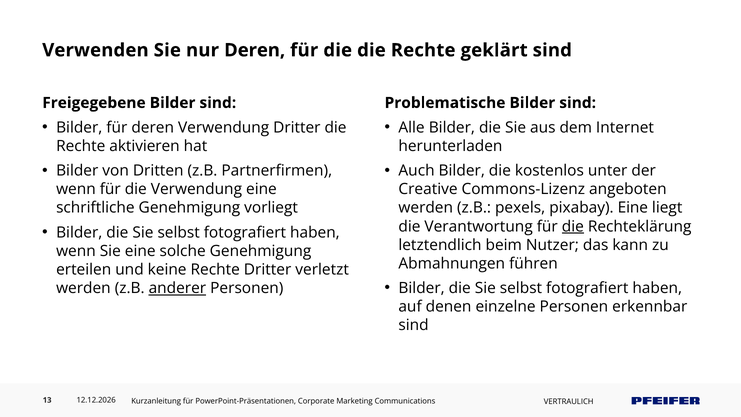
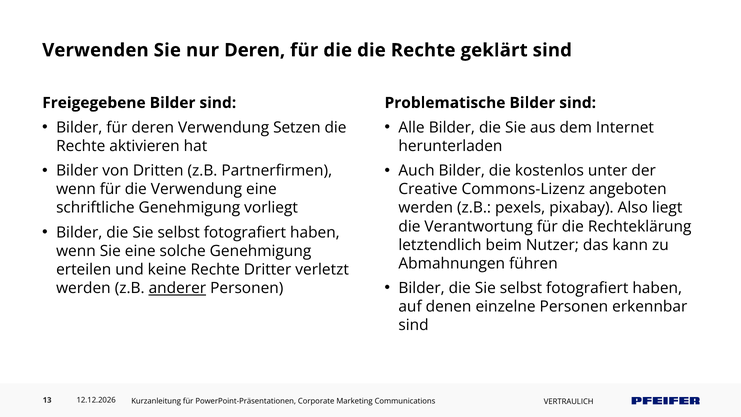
Verwendung Dritter: Dritter -> Setzen
pixabay Eine: Eine -> Also
die at (573, 226) underline: present -> none
